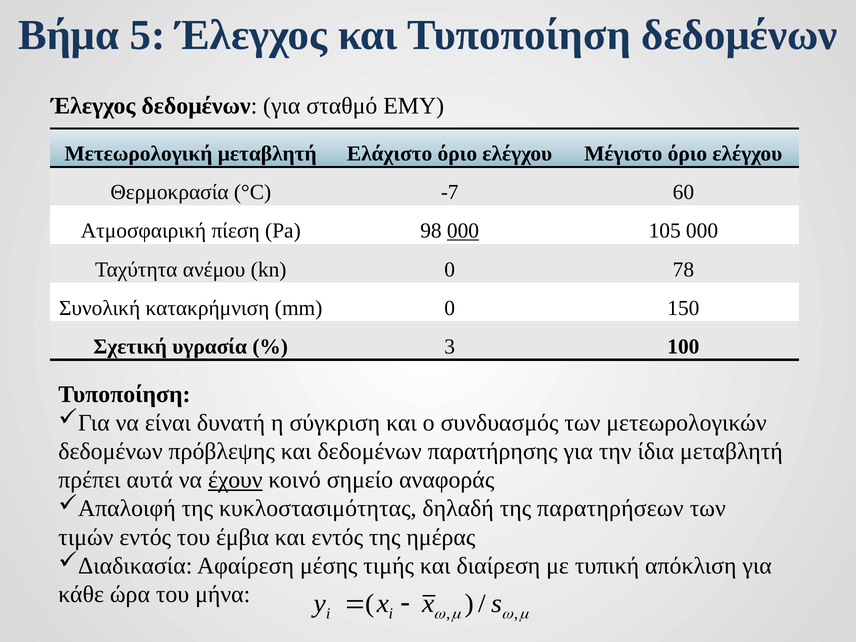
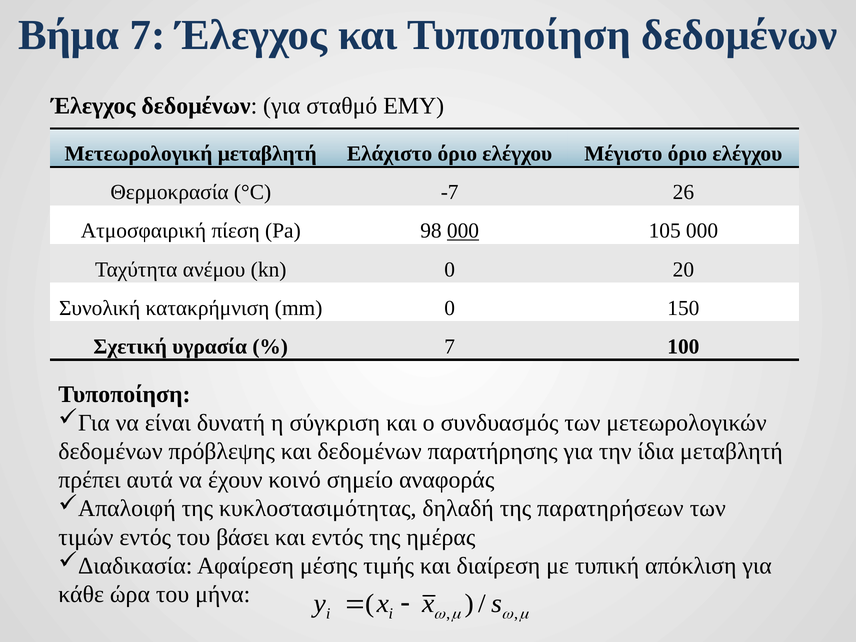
Βήμα 5: 5 -> 7
60: 60 -> 26
78: 78 -> 20
3 at (450, 347): 3 -> 7
έχουν underline: present -> none
έμβια: έμβια -> βάσει
